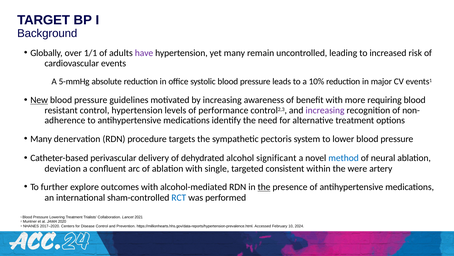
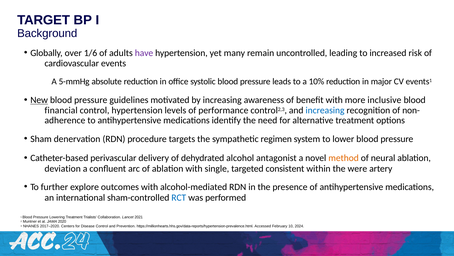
1/1: 1/1 -> 1/6
requiring: requiring -> inclusive
resistant: resistant -> financial
increasing at (325, 110) colour: purple -> blue
Many at (41, 139): Many -> Sham
pectoris: pectoris -> regimen
significant: significant -> antagonist
method colour: blue -> orange
the at (264, 187) underline: present -> none
